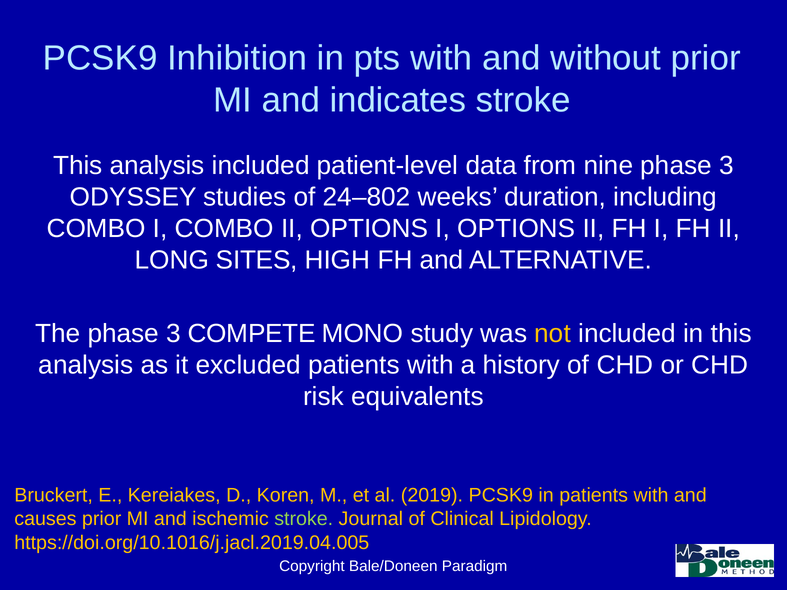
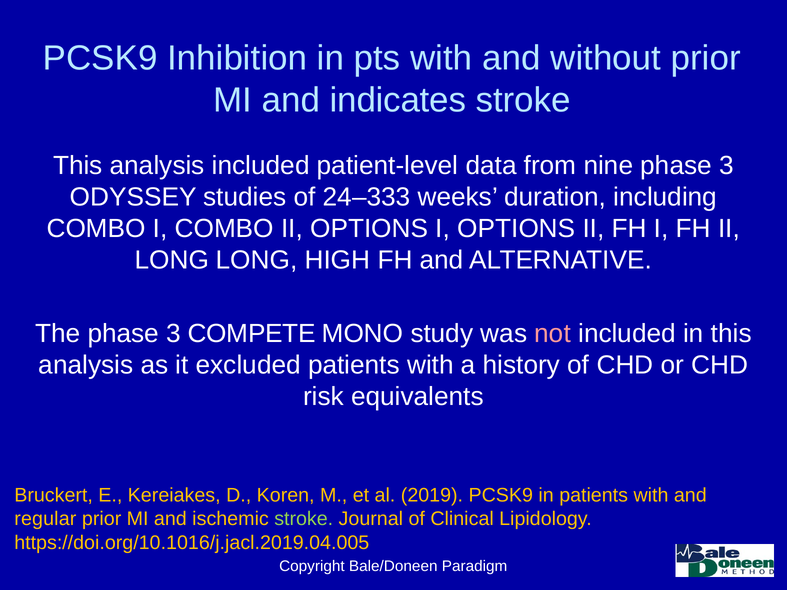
24–802: 24–802 -> 24–333
LONG SITES: SITES -> LONG
not colour: yellow -> pink
causes: causes -> regular
